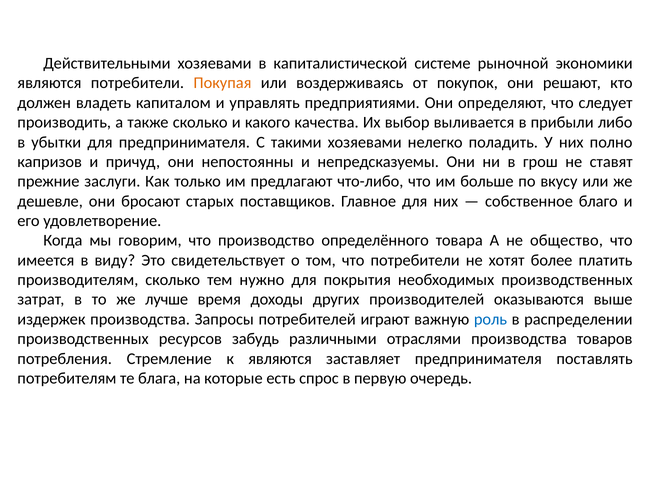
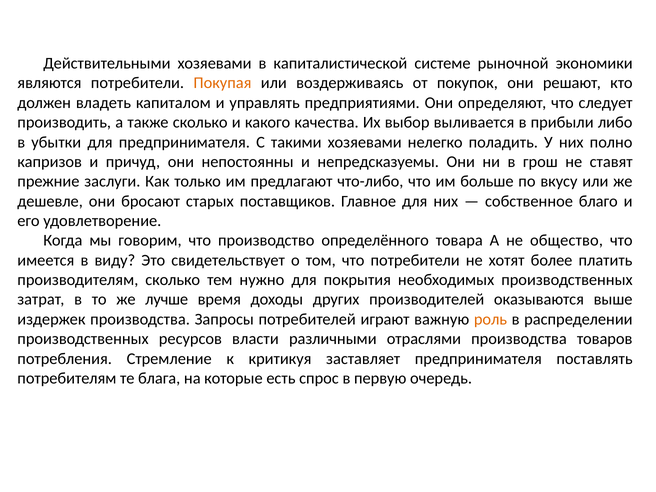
роль colour: blue -> orange
забудь: забудь -> власти
к являются: являются -> критикуя
